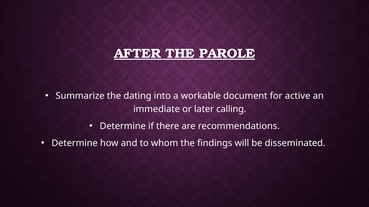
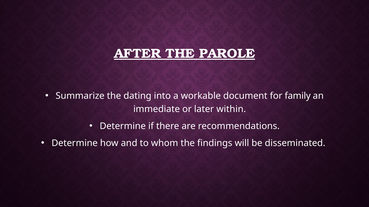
active: active -> family
calling: calling -> within
